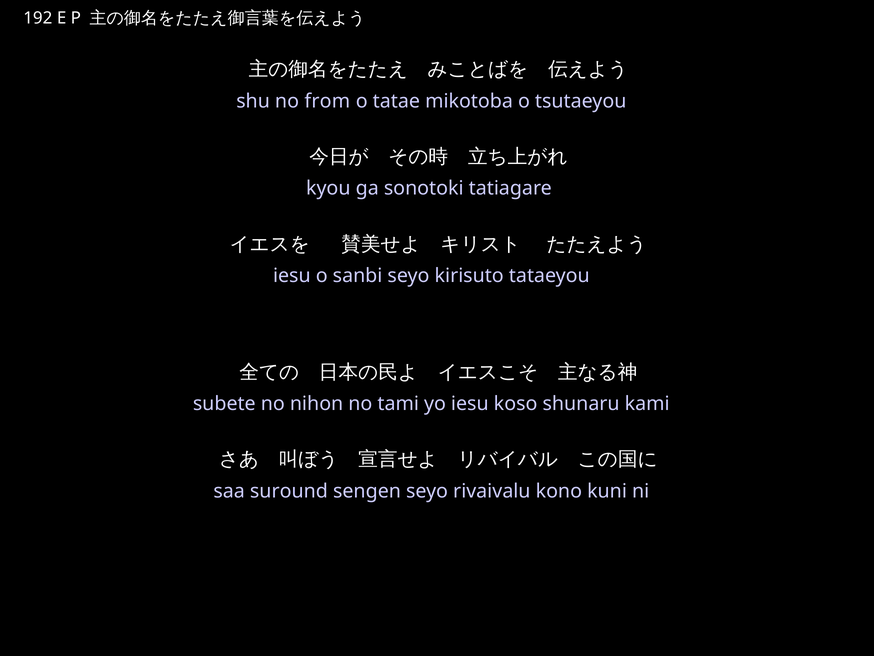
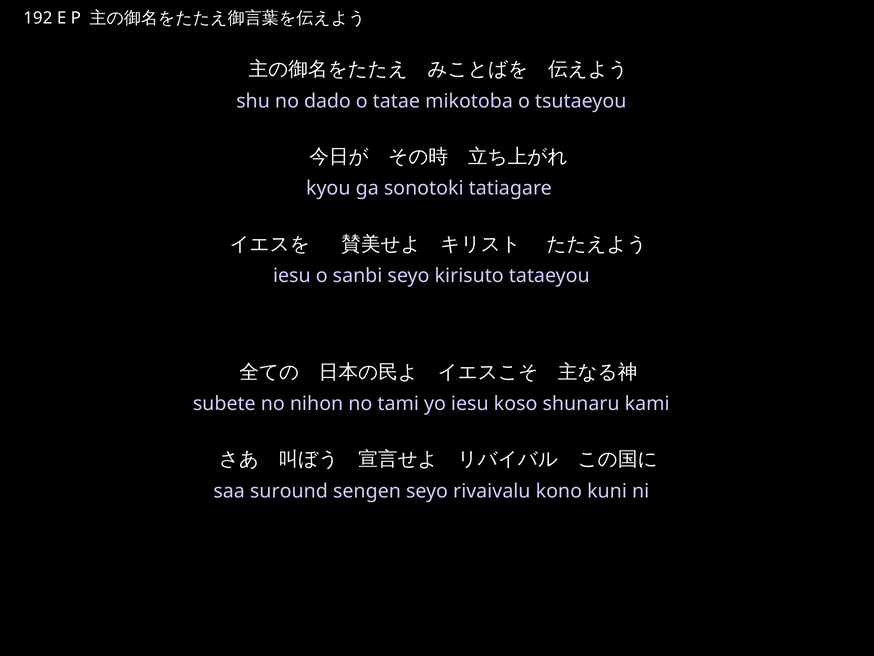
from: from -> dado
